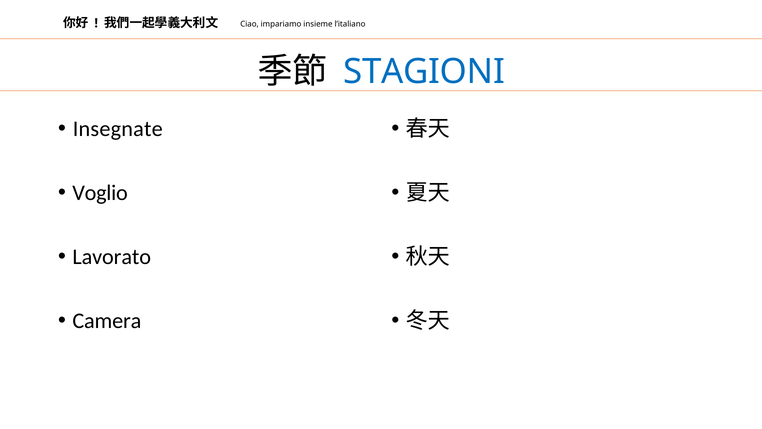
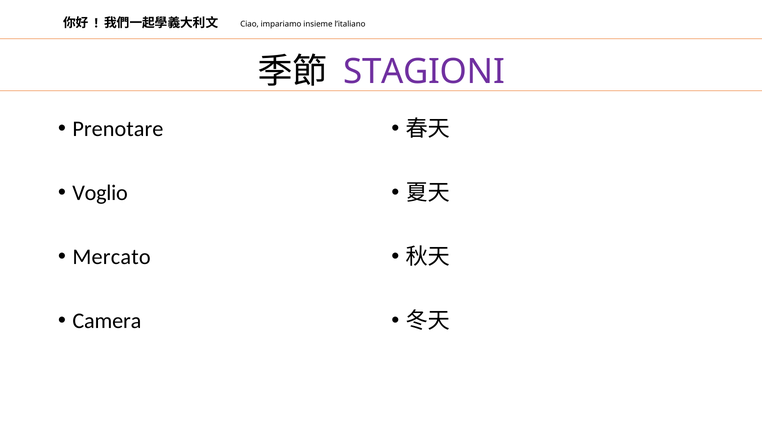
STAGIONI colour: blue -> purple
Insegnate: Insegnate -> Prenotare
Lavorato: Lavorato -> Mercato
